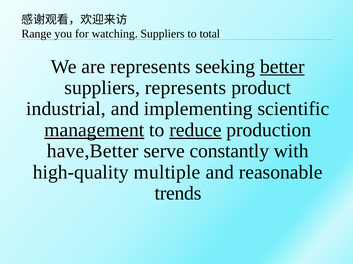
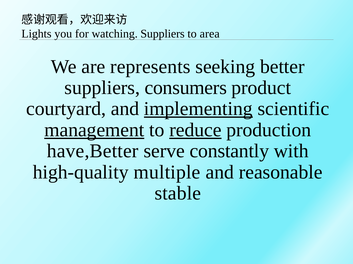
Range: Range -> Lights
total: total -> area
better underline: present -> none
suppliers represents: represents -> consumers
industrial: industrial -> courtyard
implementing underline: none -> present
trends: trends -> stable
